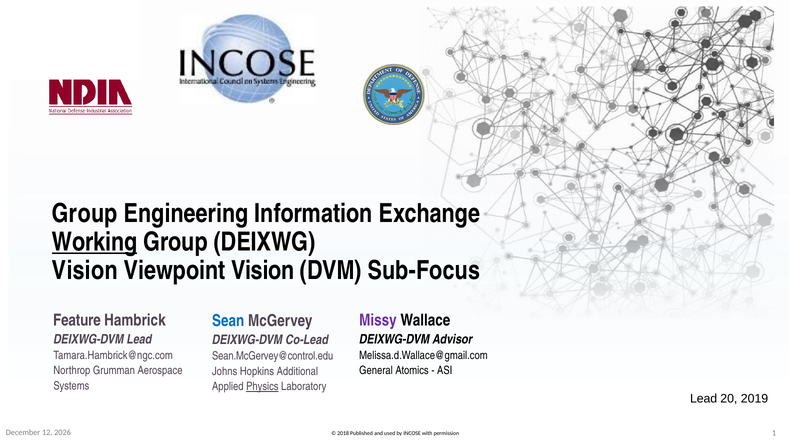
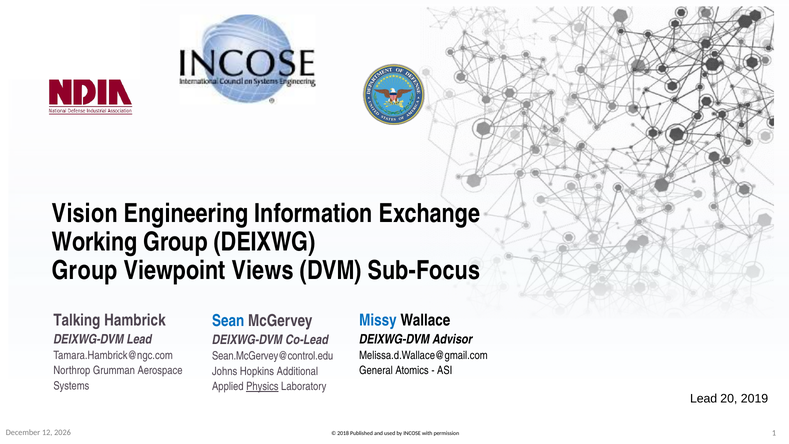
Group at (85, 214): Group -> Vision
Working underline: present -> none
Vision at (85, 270): Vision -> Group
Viewpoint Vision: Vision -> Views
Feature: Feature -> Talking
Missy colour: purple -> blue
